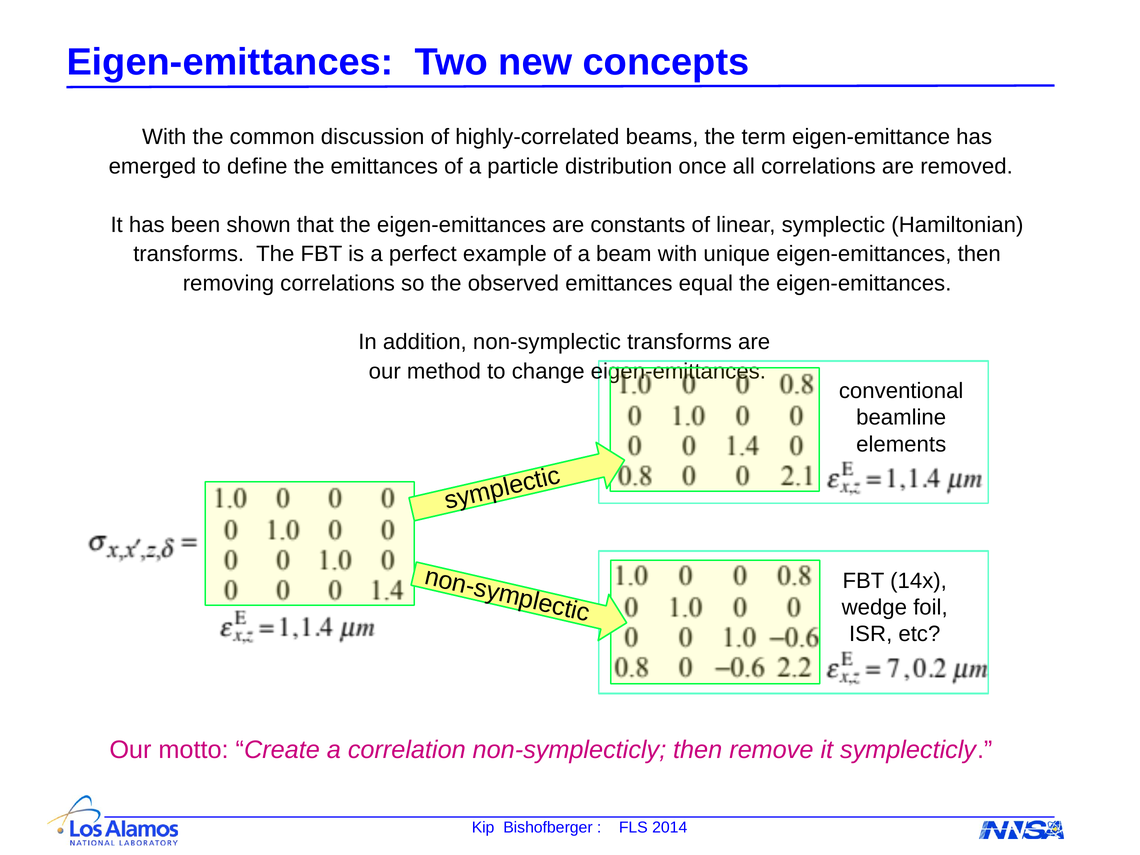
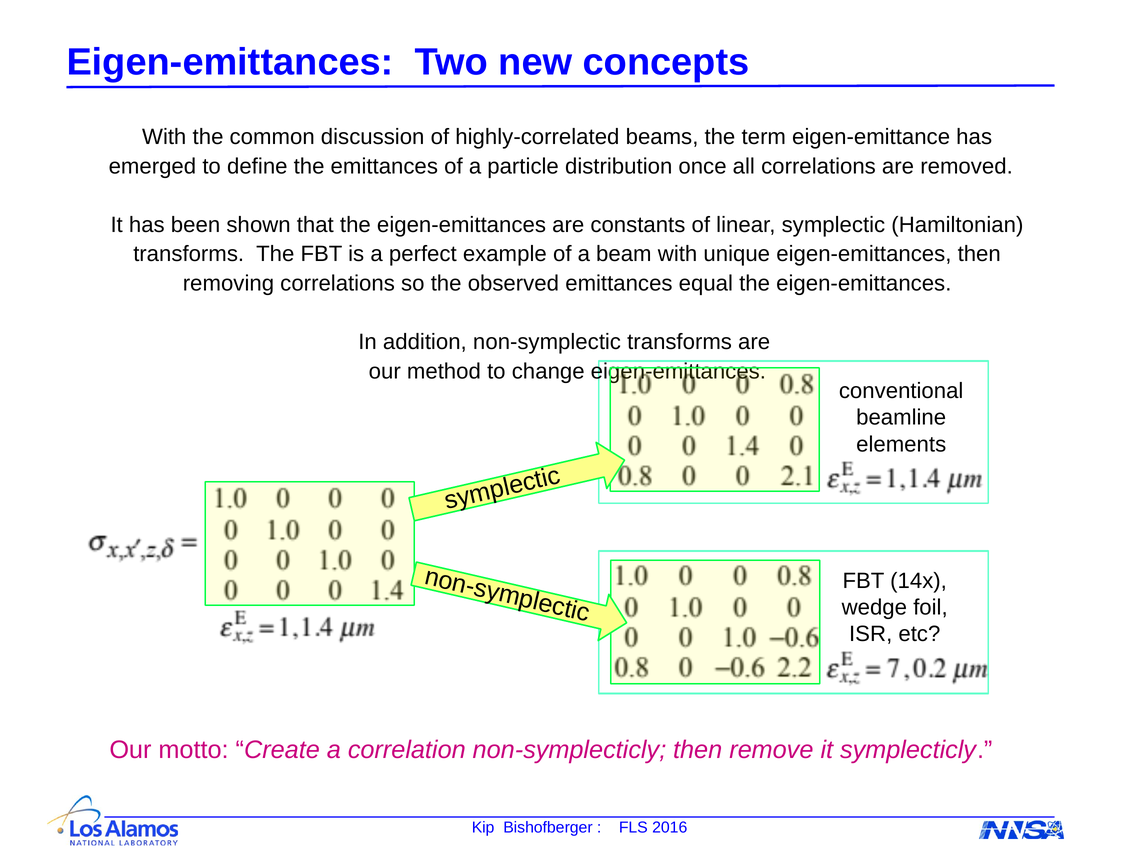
2014: 2014 -> 2016
